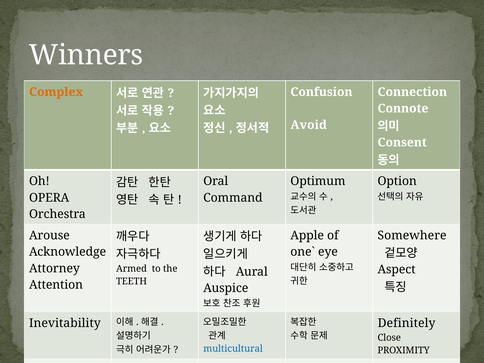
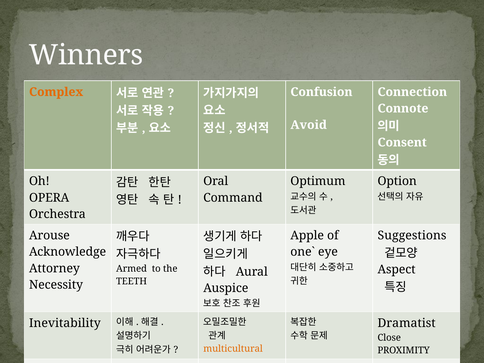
Somewhere: Somewhere -> Suggestions
Attention: Attention -> Necessity
Definitely: Definitely -> Dramatist
multicultural colour: blue -> orange
